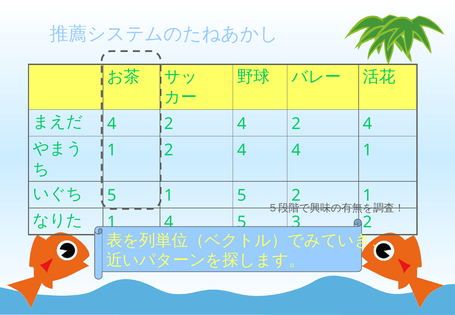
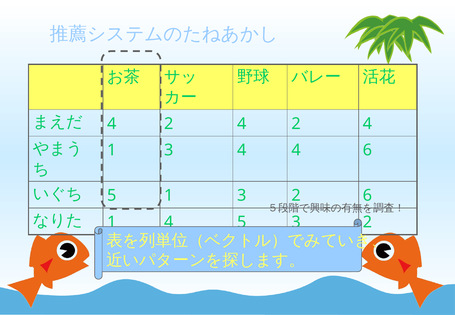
2 at (169, 150): 2 -> 3
4 1: 1 -> 6
5 1 5: 5 -> 3
2 1: 1 -> 6
